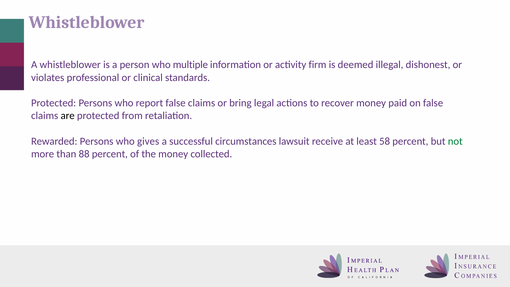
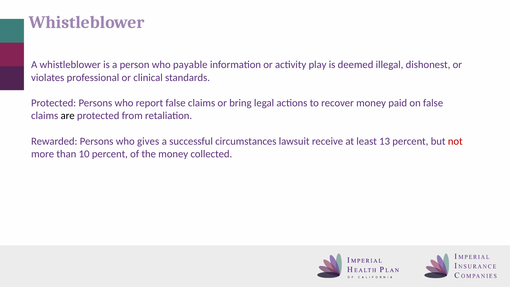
multiple: multiple -> payable
firm: firm -> play
58: 58 -> 13
not colour: green -> red
88: 88 -> 10
